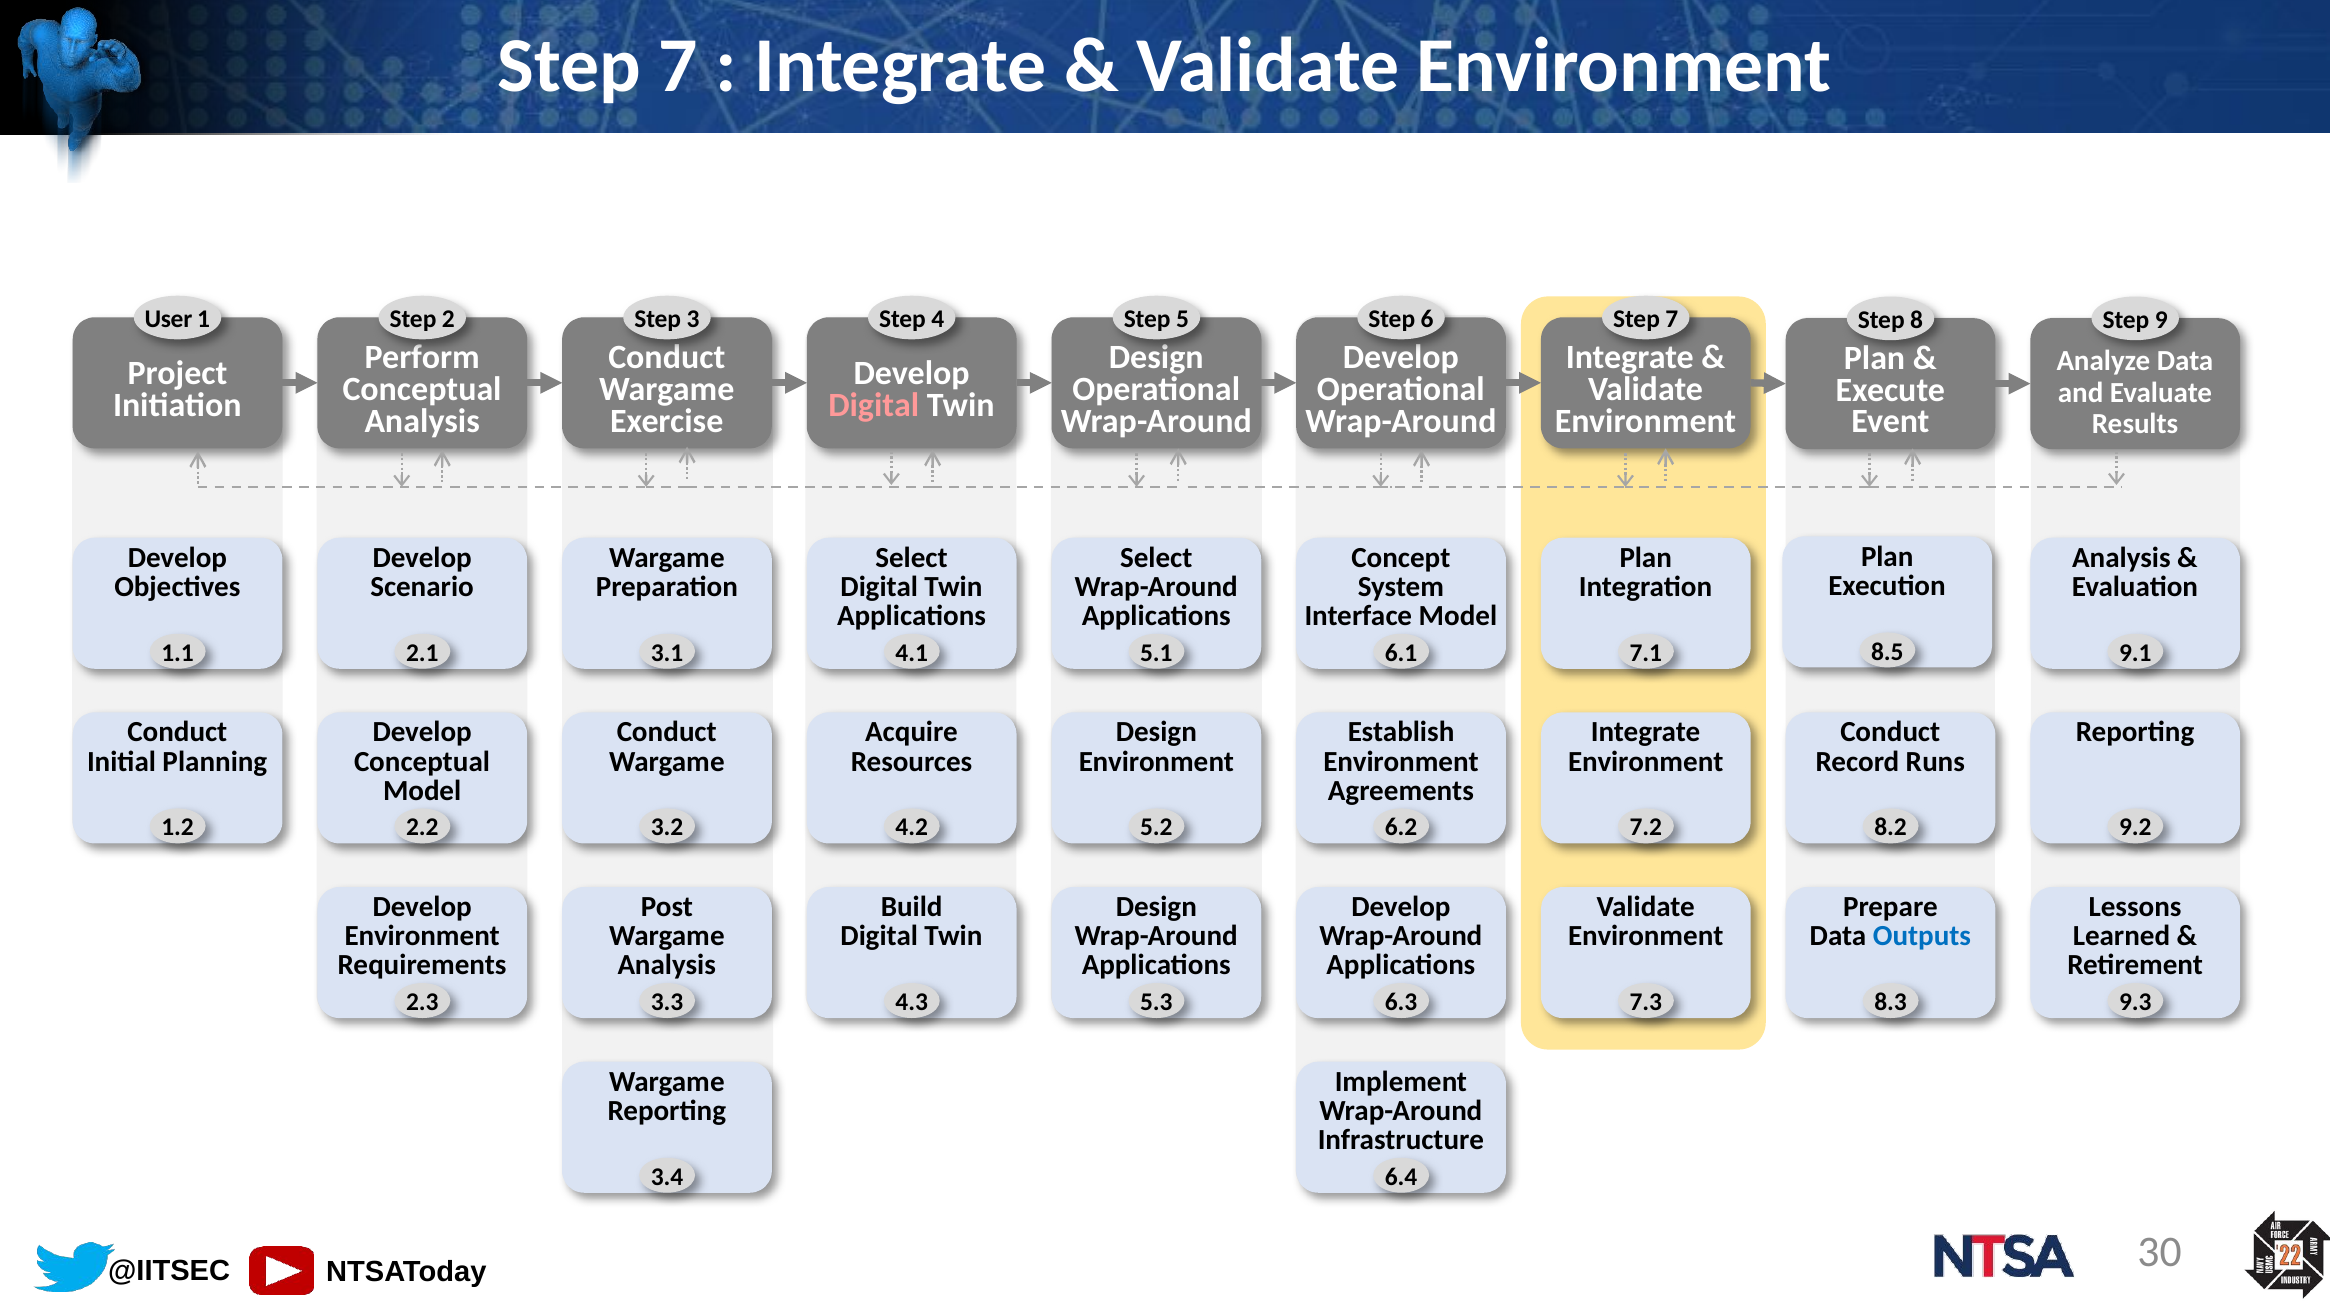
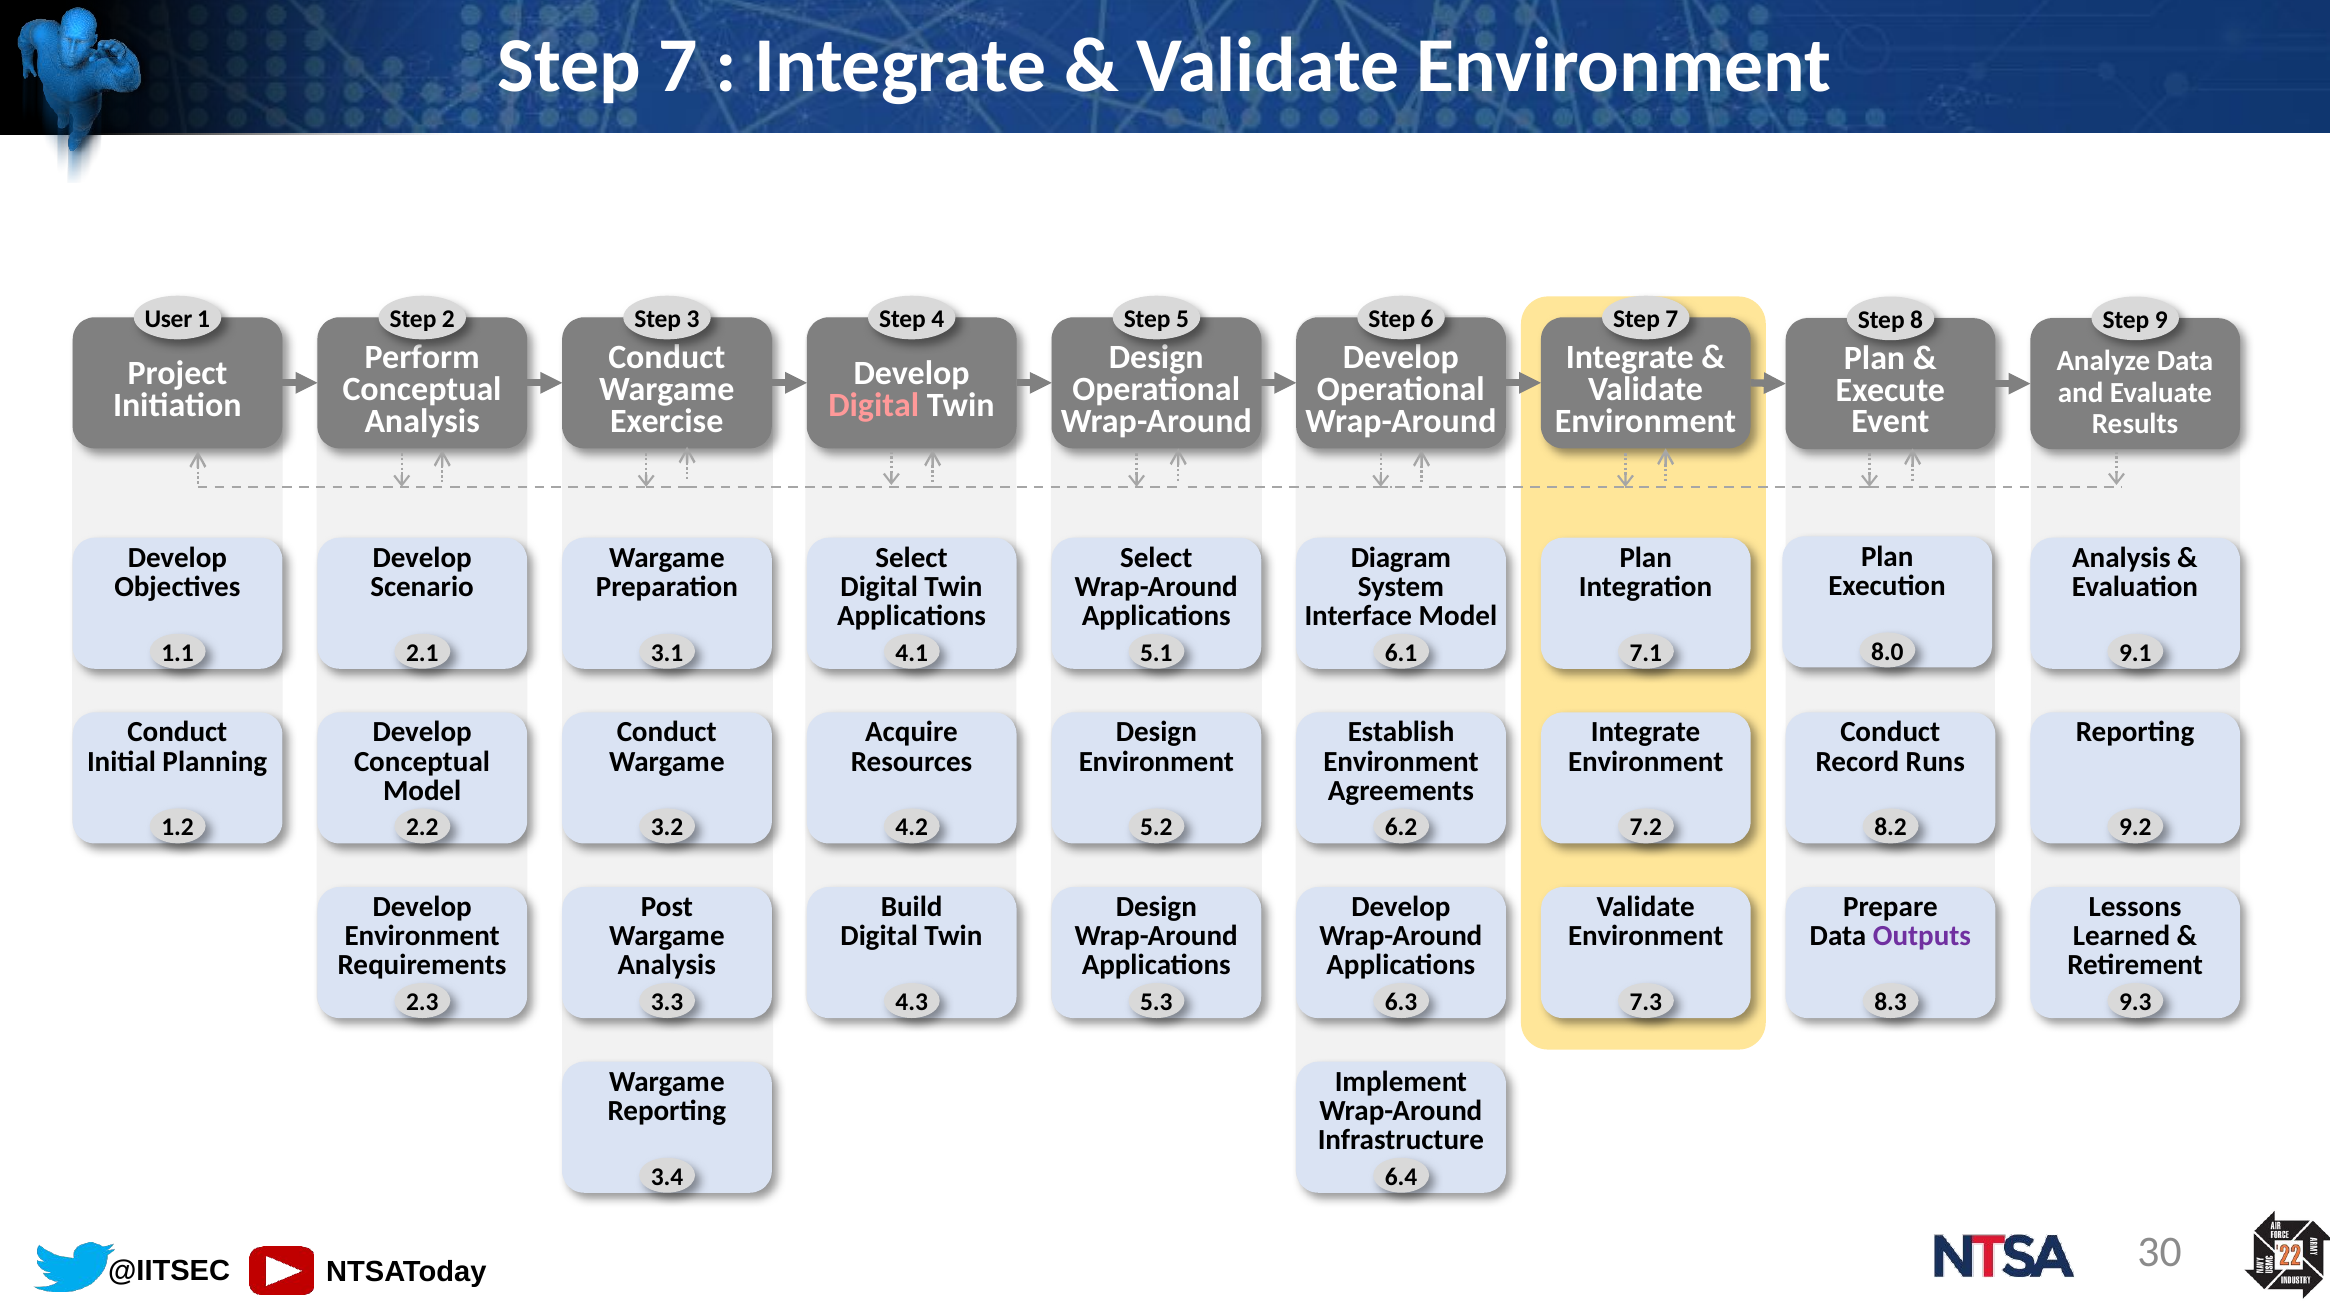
Concept: Concept -> Diagram
8.5: 8.5 -> 8.0
Outputs colour: blue -> purple
